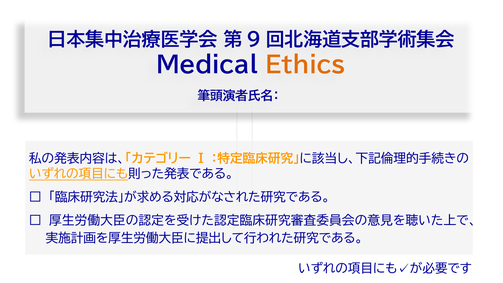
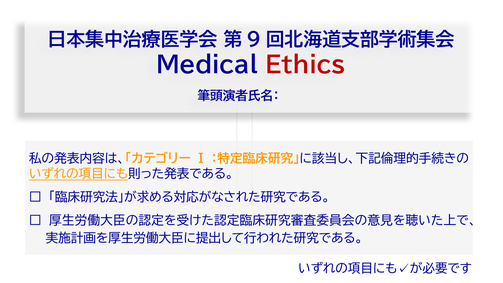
Ethics colour: orange -> red
